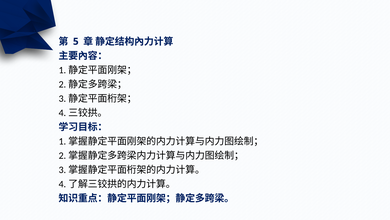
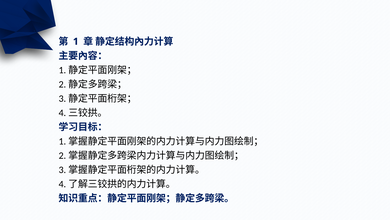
5: 5 -> 1
